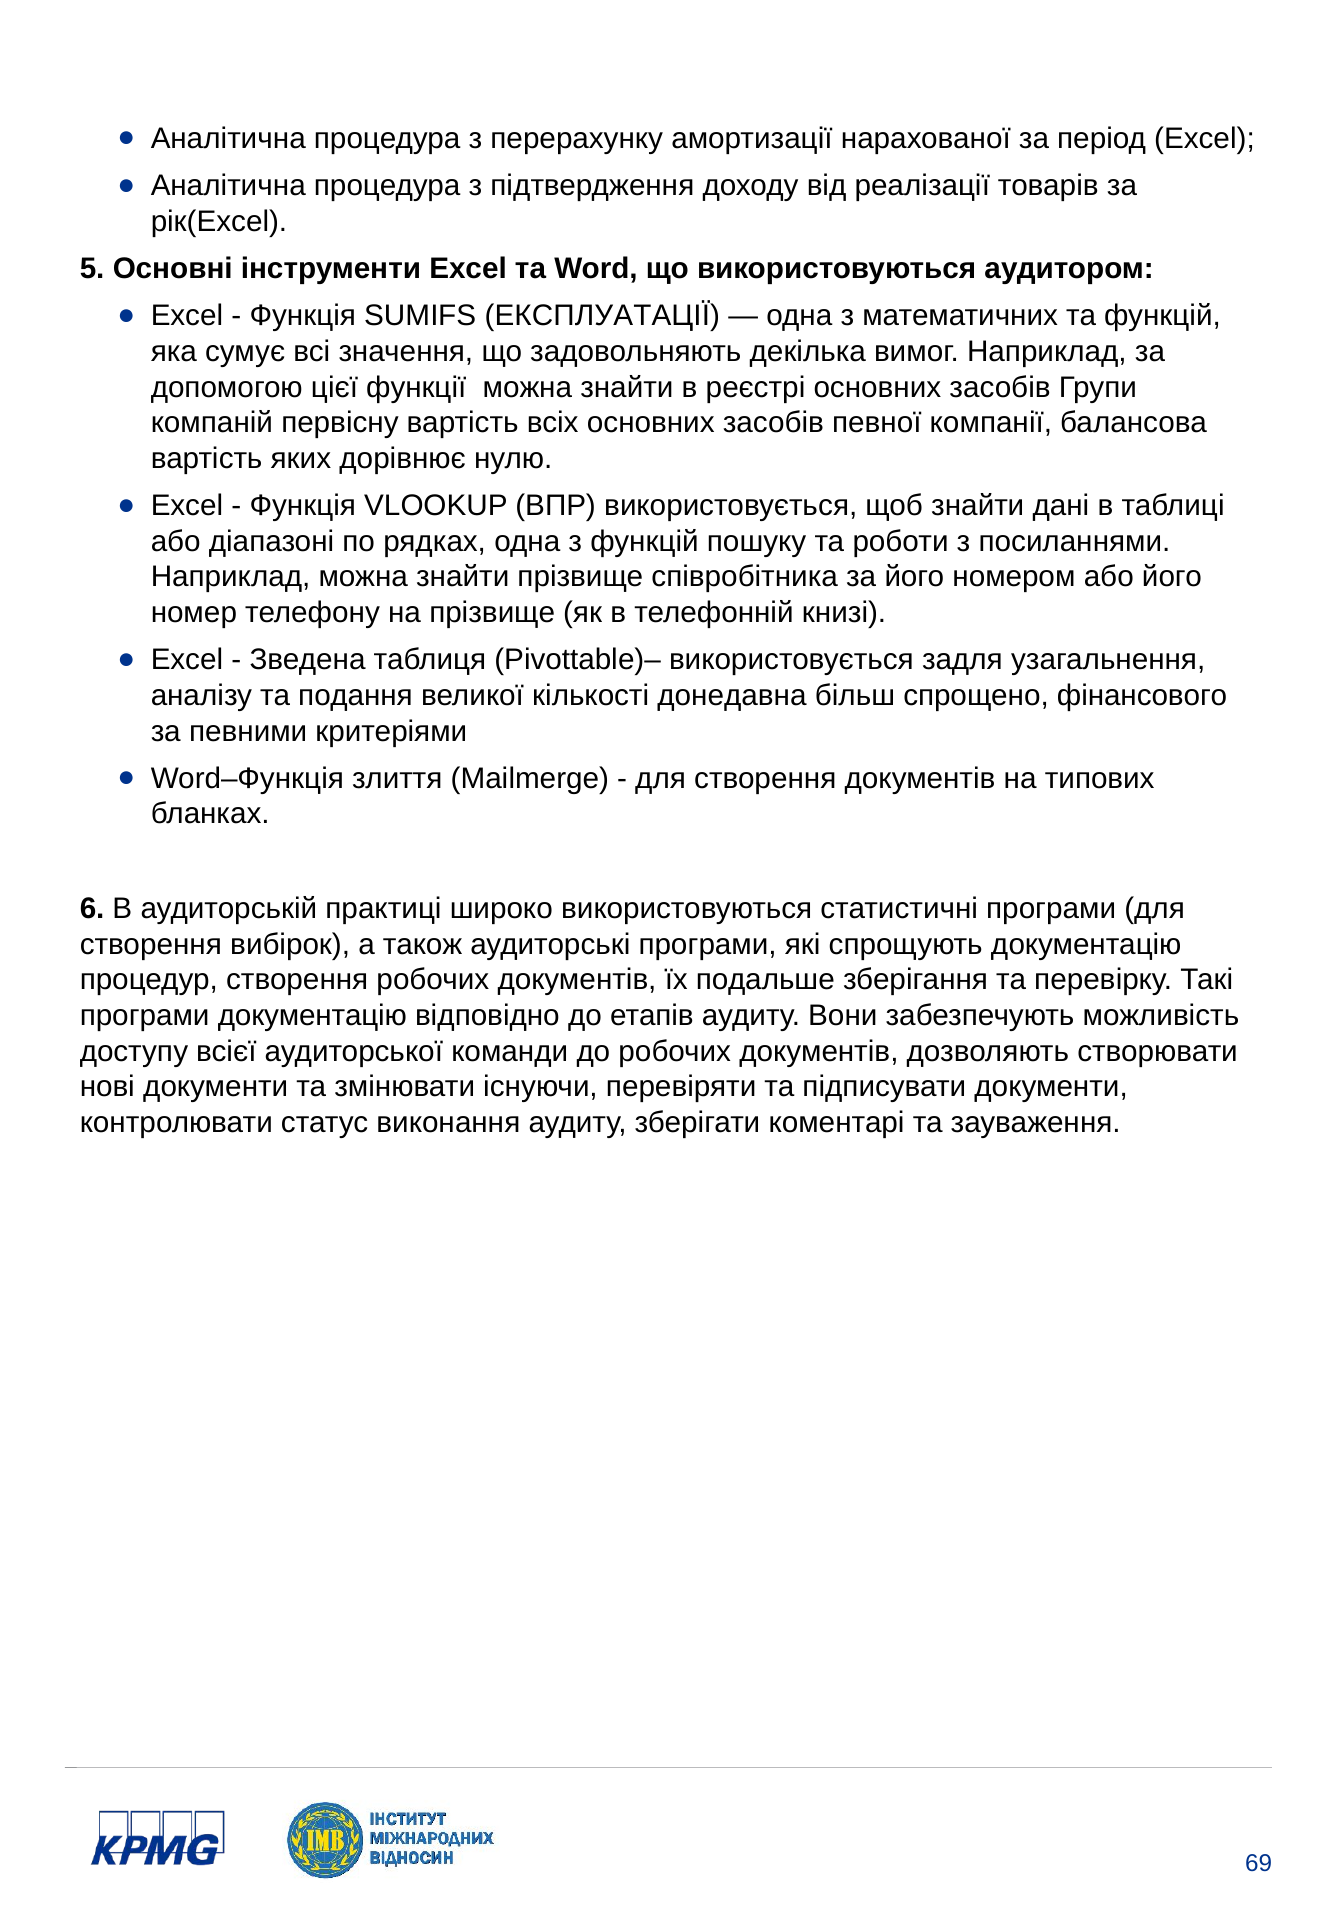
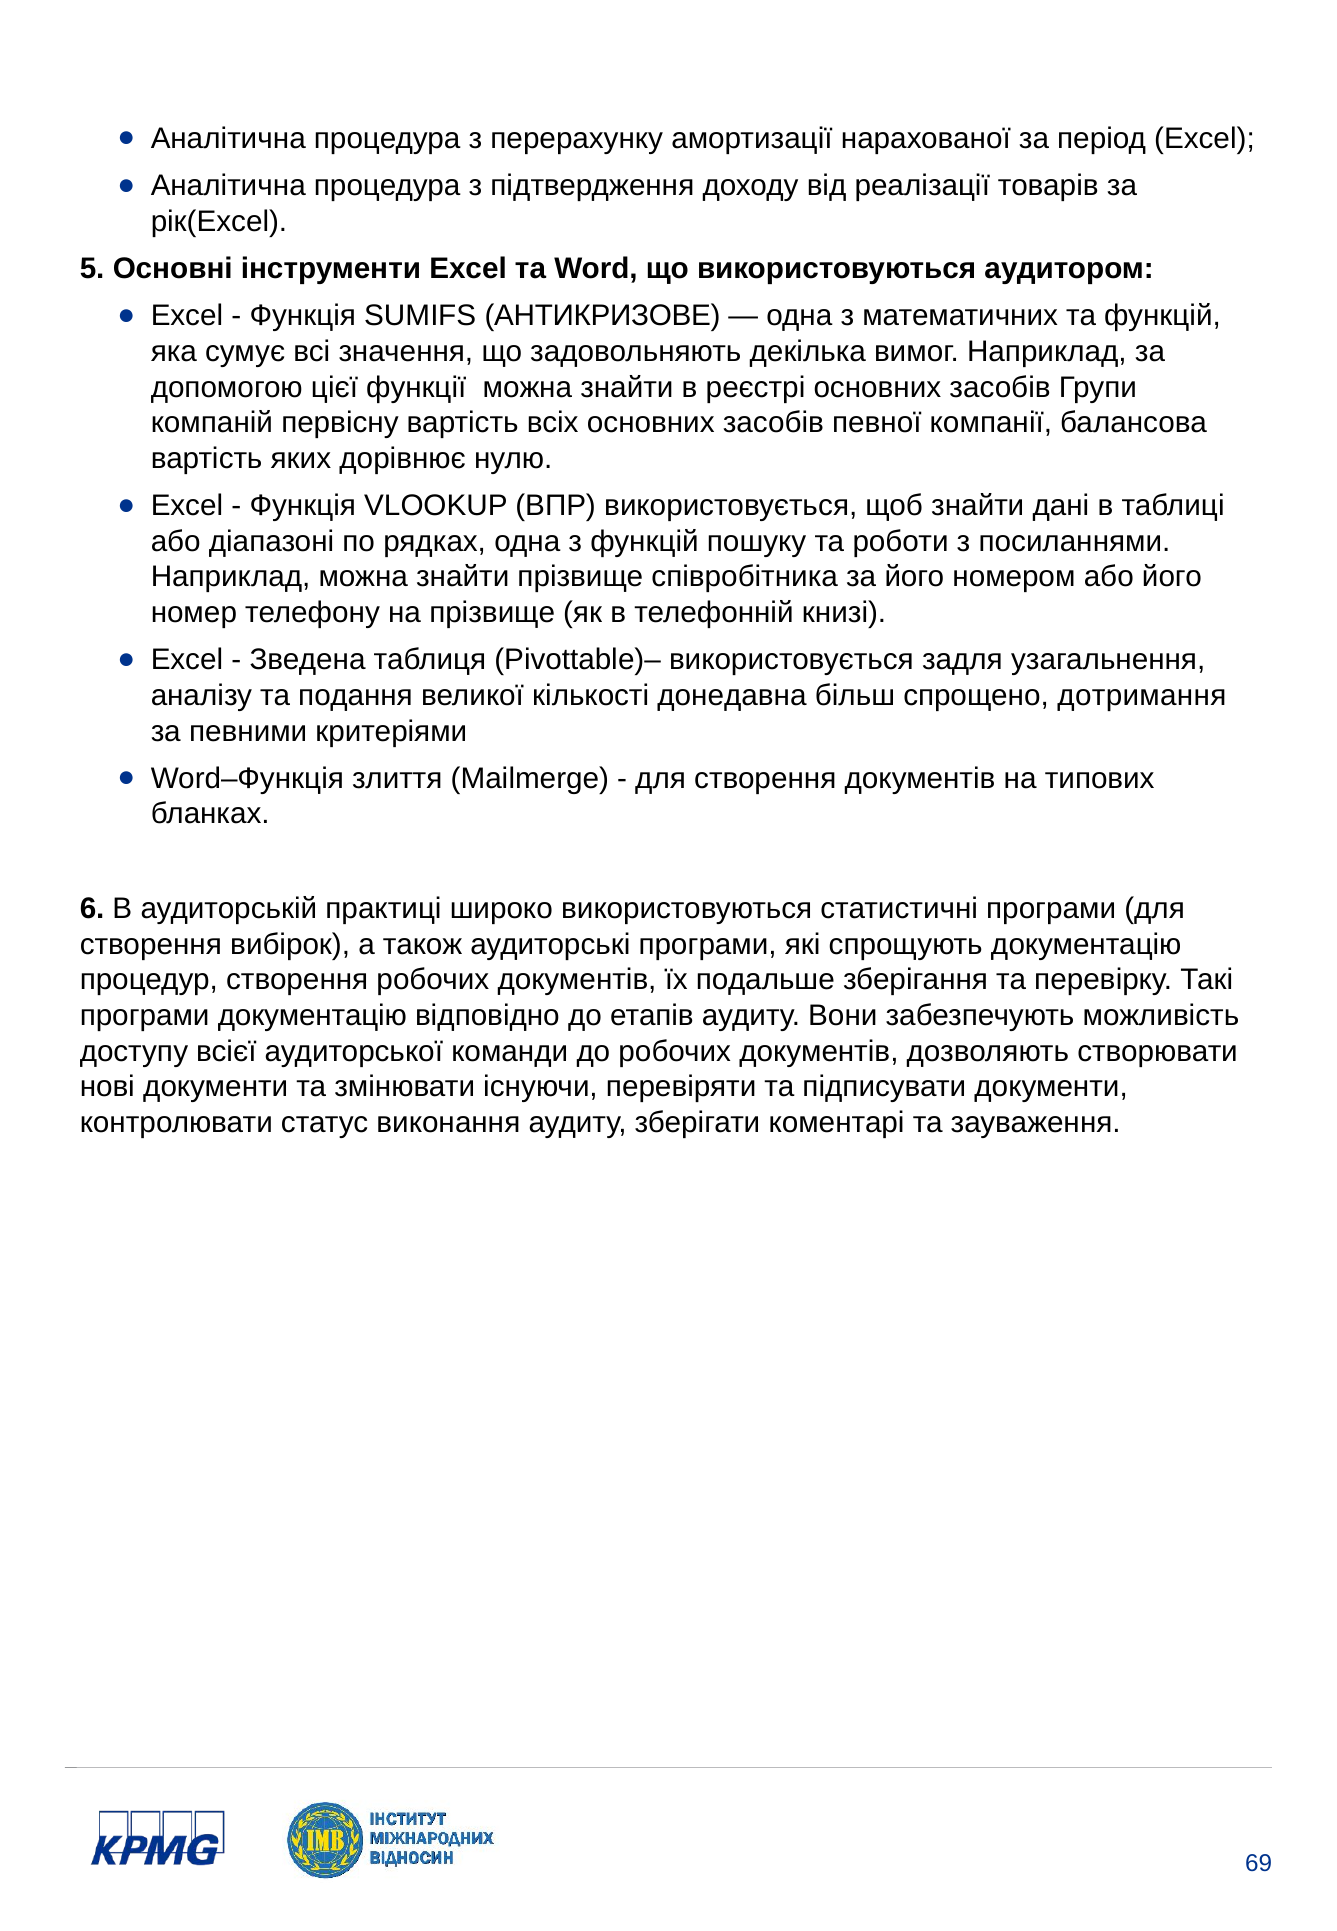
ЕКСПЛУАТАЦІЇ: ЕКСПЛУАТАЦІЇ -> АНТИКРИЗОВЕ
фінансового: фінансового -> дотримання
